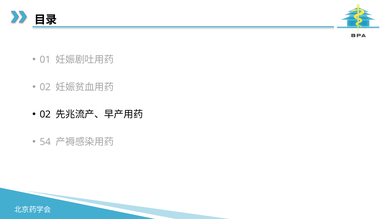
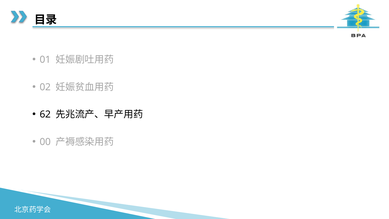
02 at (45, 114): 02 -> 62
54: 54 -> 00
